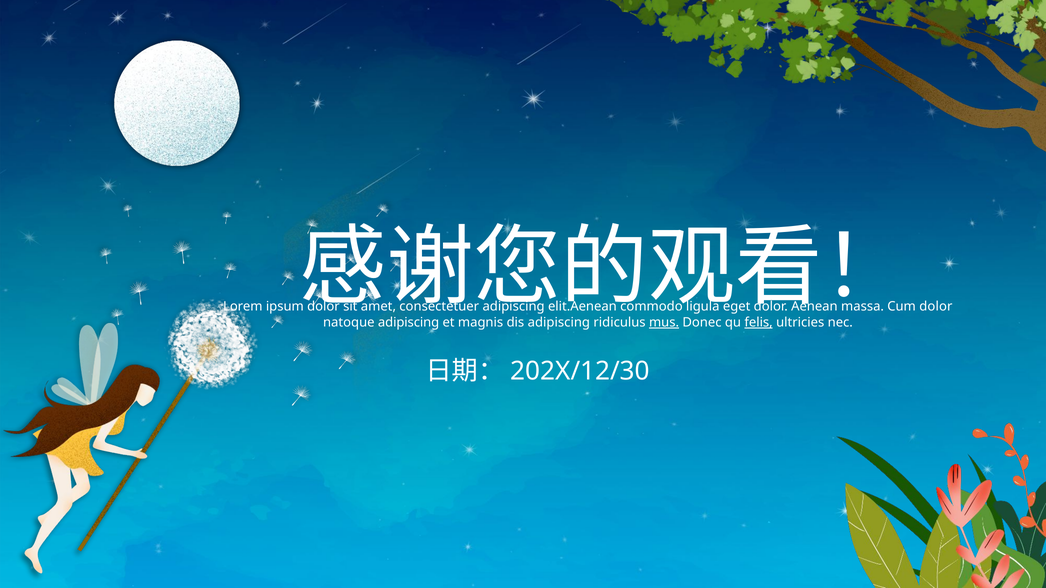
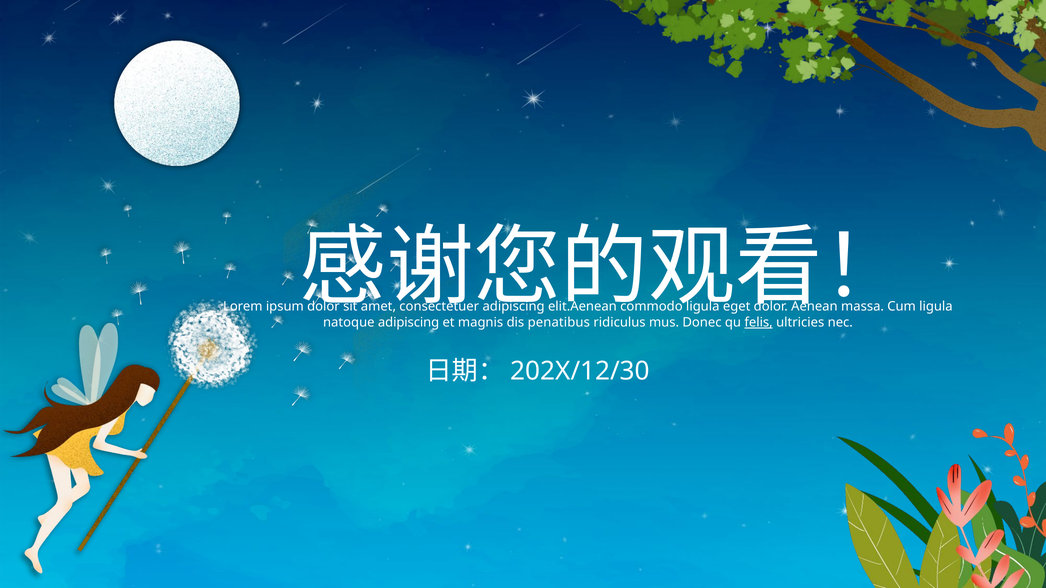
dolor at (936, 307): dolor -> ligula
dis adipiscing: adipiscing -> penatibus
mus underline: present -> none
